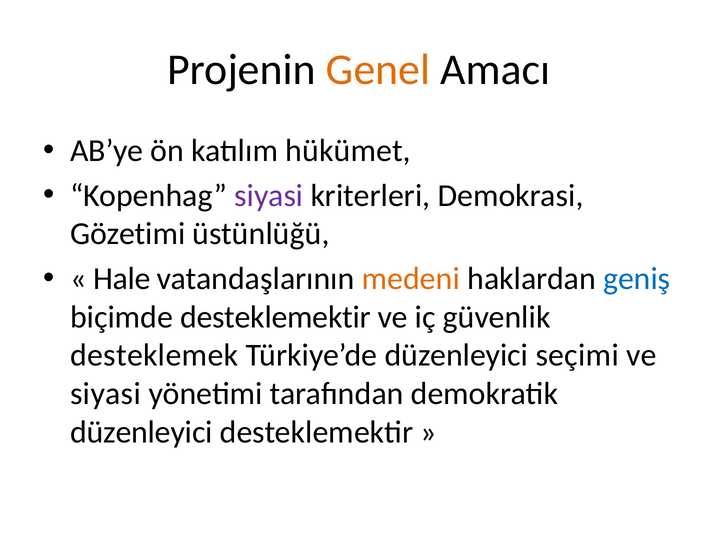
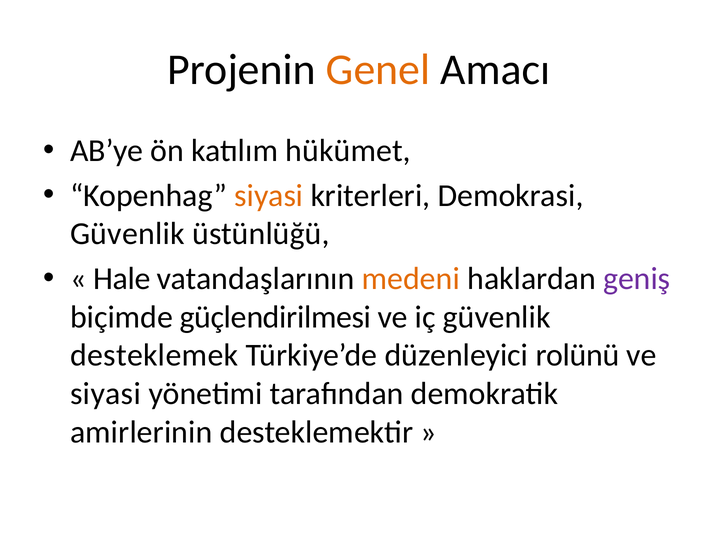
siyasi at (269, 195) colour: purple -> orange
Gözetimi at (128, 234): Gözetimi -> Güvenlik
geniş colour: blue -> purple
biçimde desteklemektir: desteklemektir -> güçlendirilmesi
seçimi: seçimi -> rolünü
düzenleyici at (141, 432): düzenleyici -> amirlerinin
